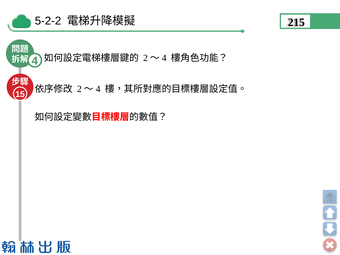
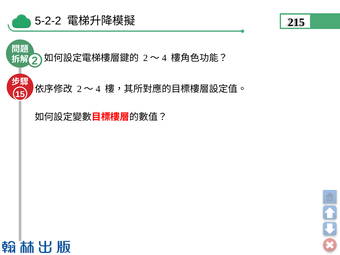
4: 4 -> 2
